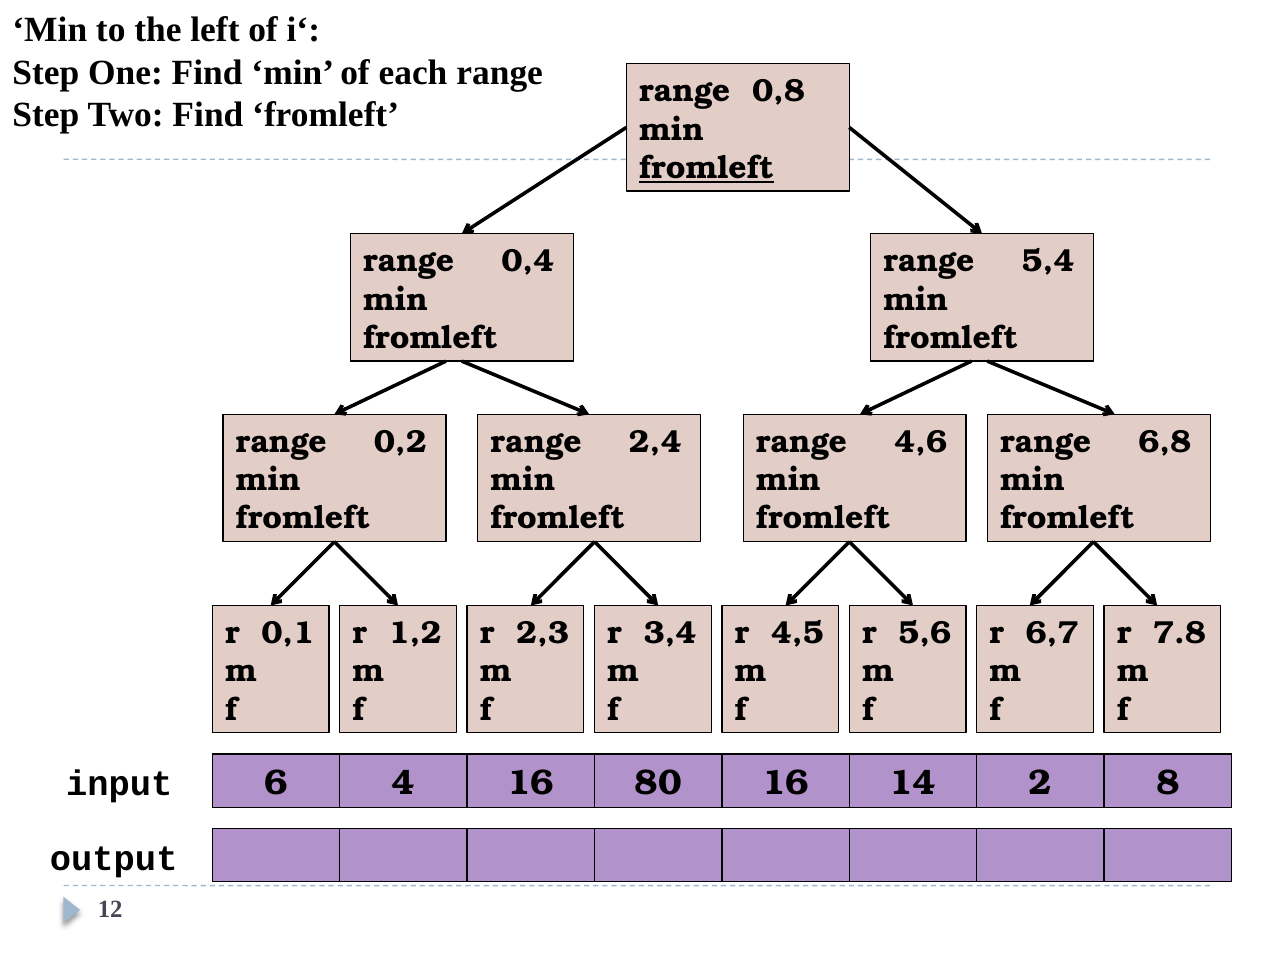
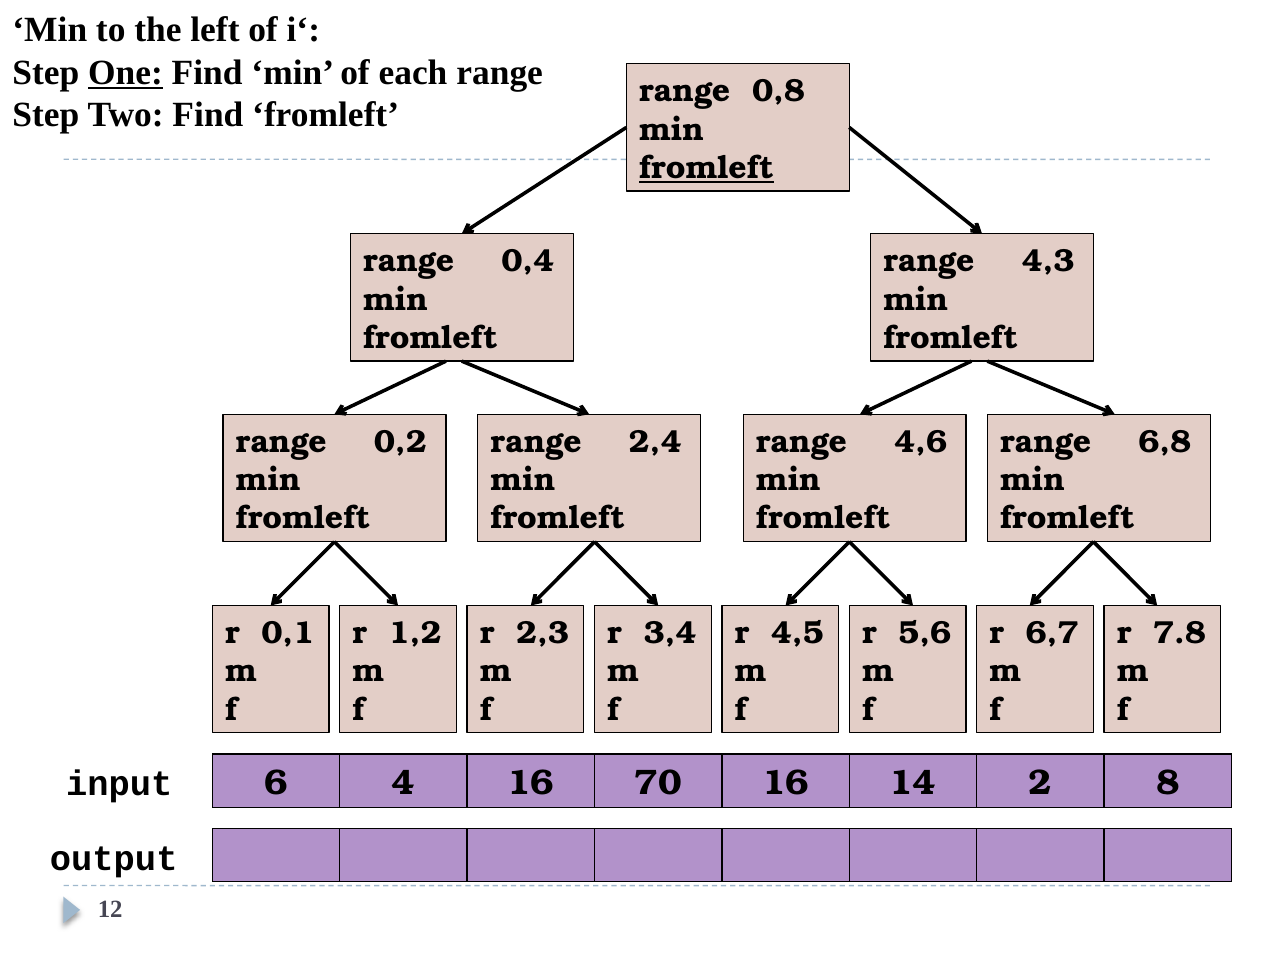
One underline: none -> present
5,4: 5,4 -> 4,3
80: 80 -> 70
